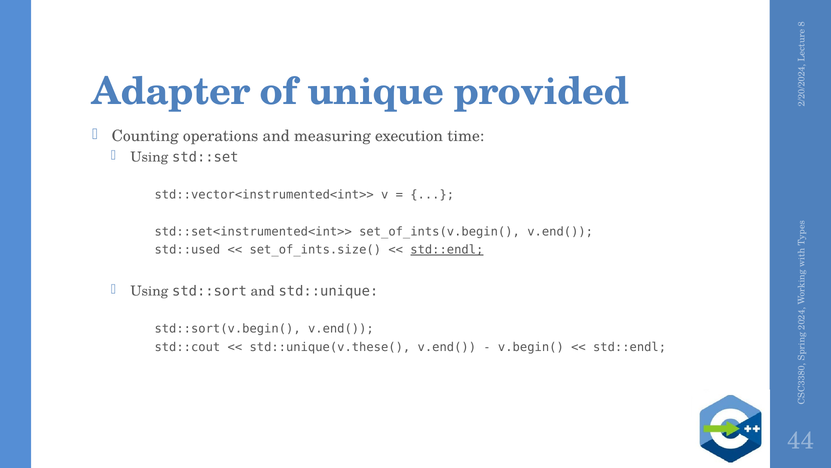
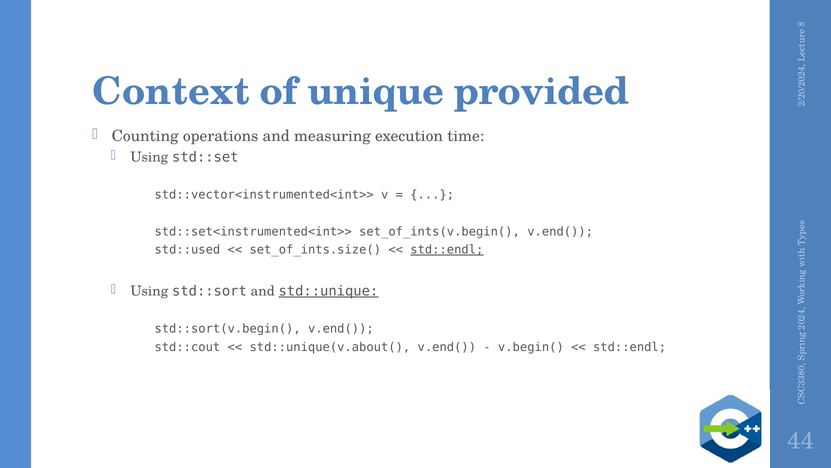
Adapter: Adapter -> Context
std::unique underline: none -> present
std::unique(v.these(: std::unique(v.these( -> std::unique(v.about(
